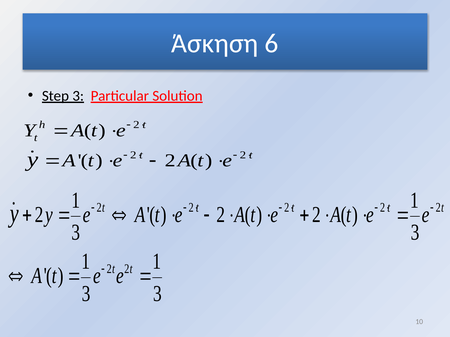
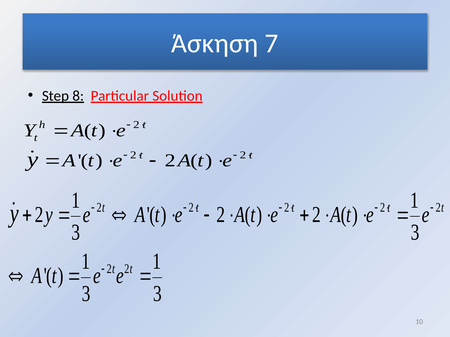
6: 6 -> 7
Step 3: 3 -> 8
